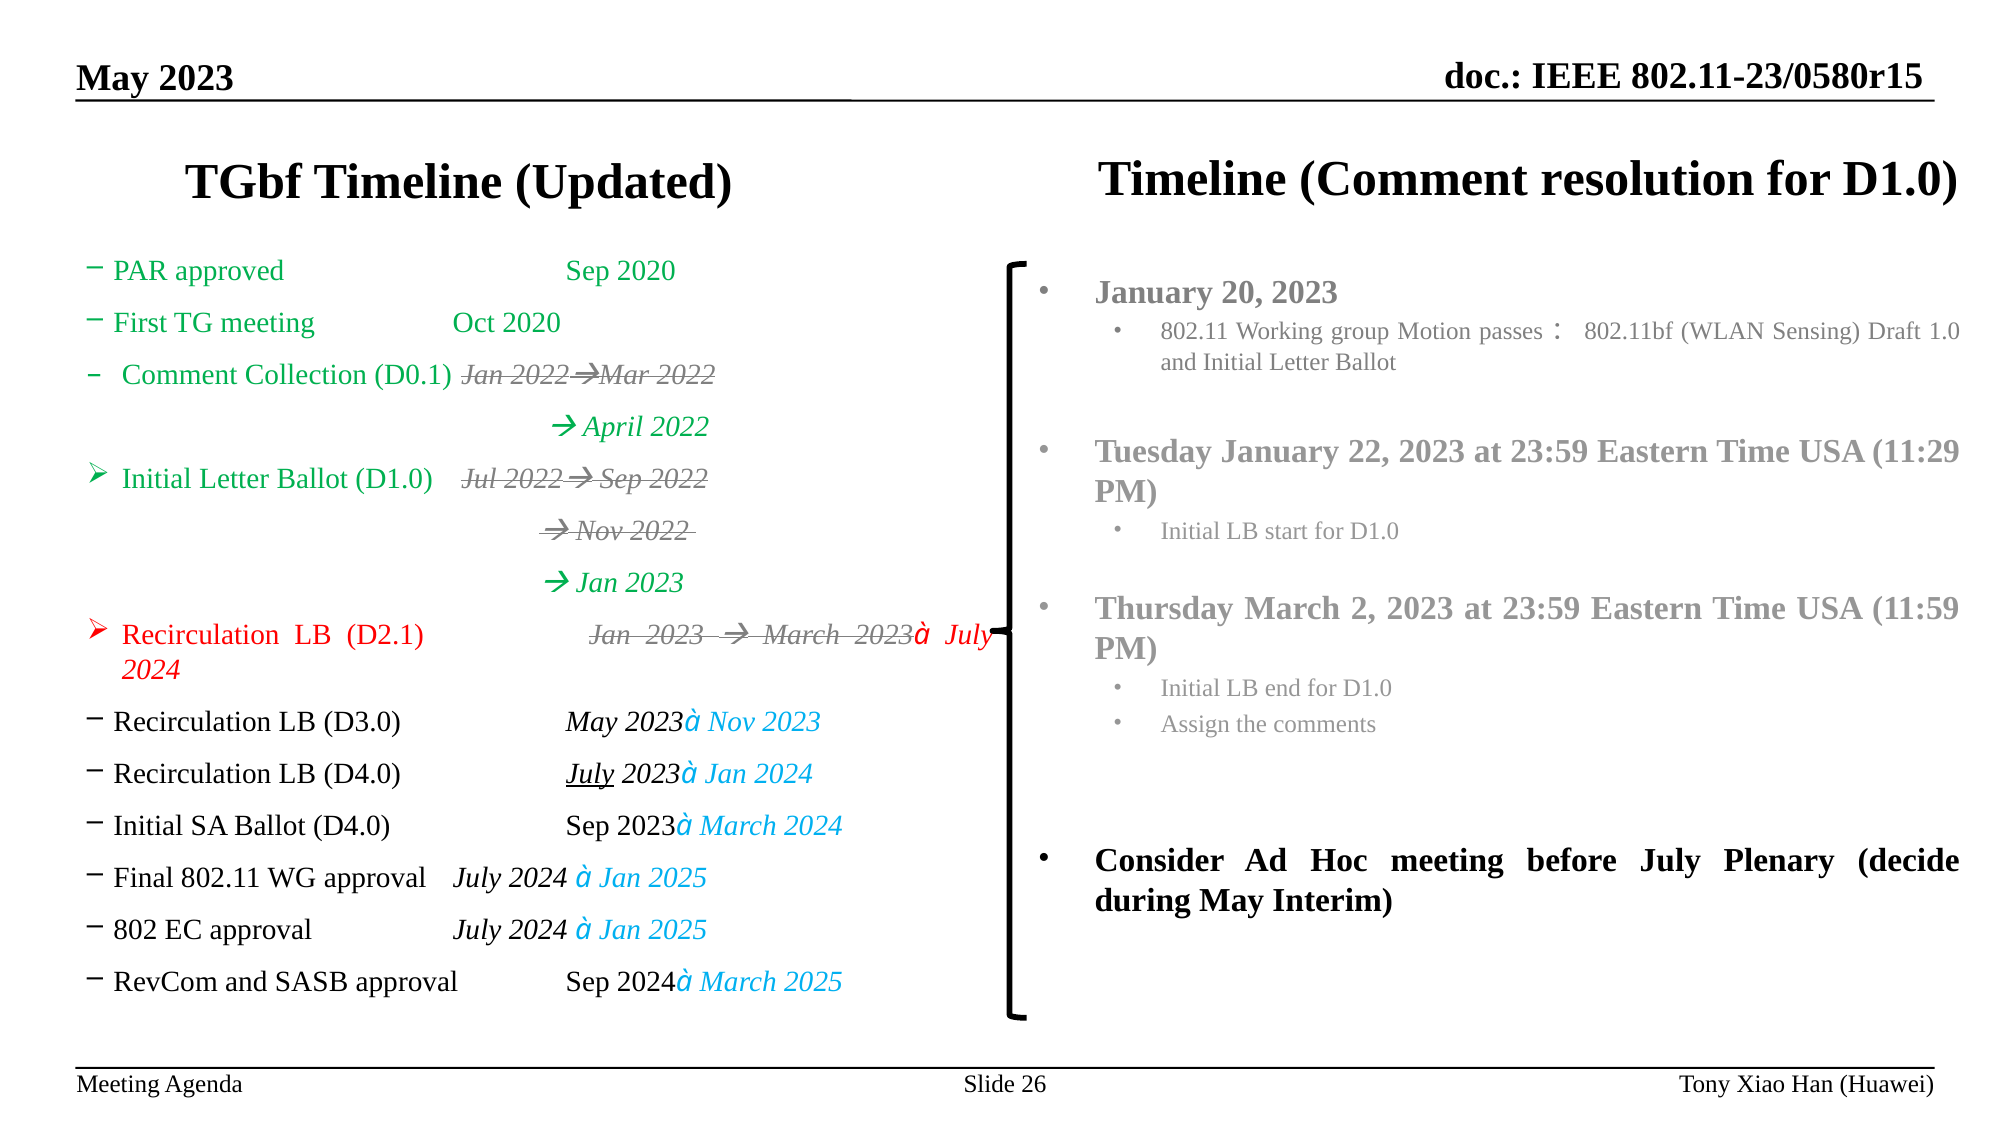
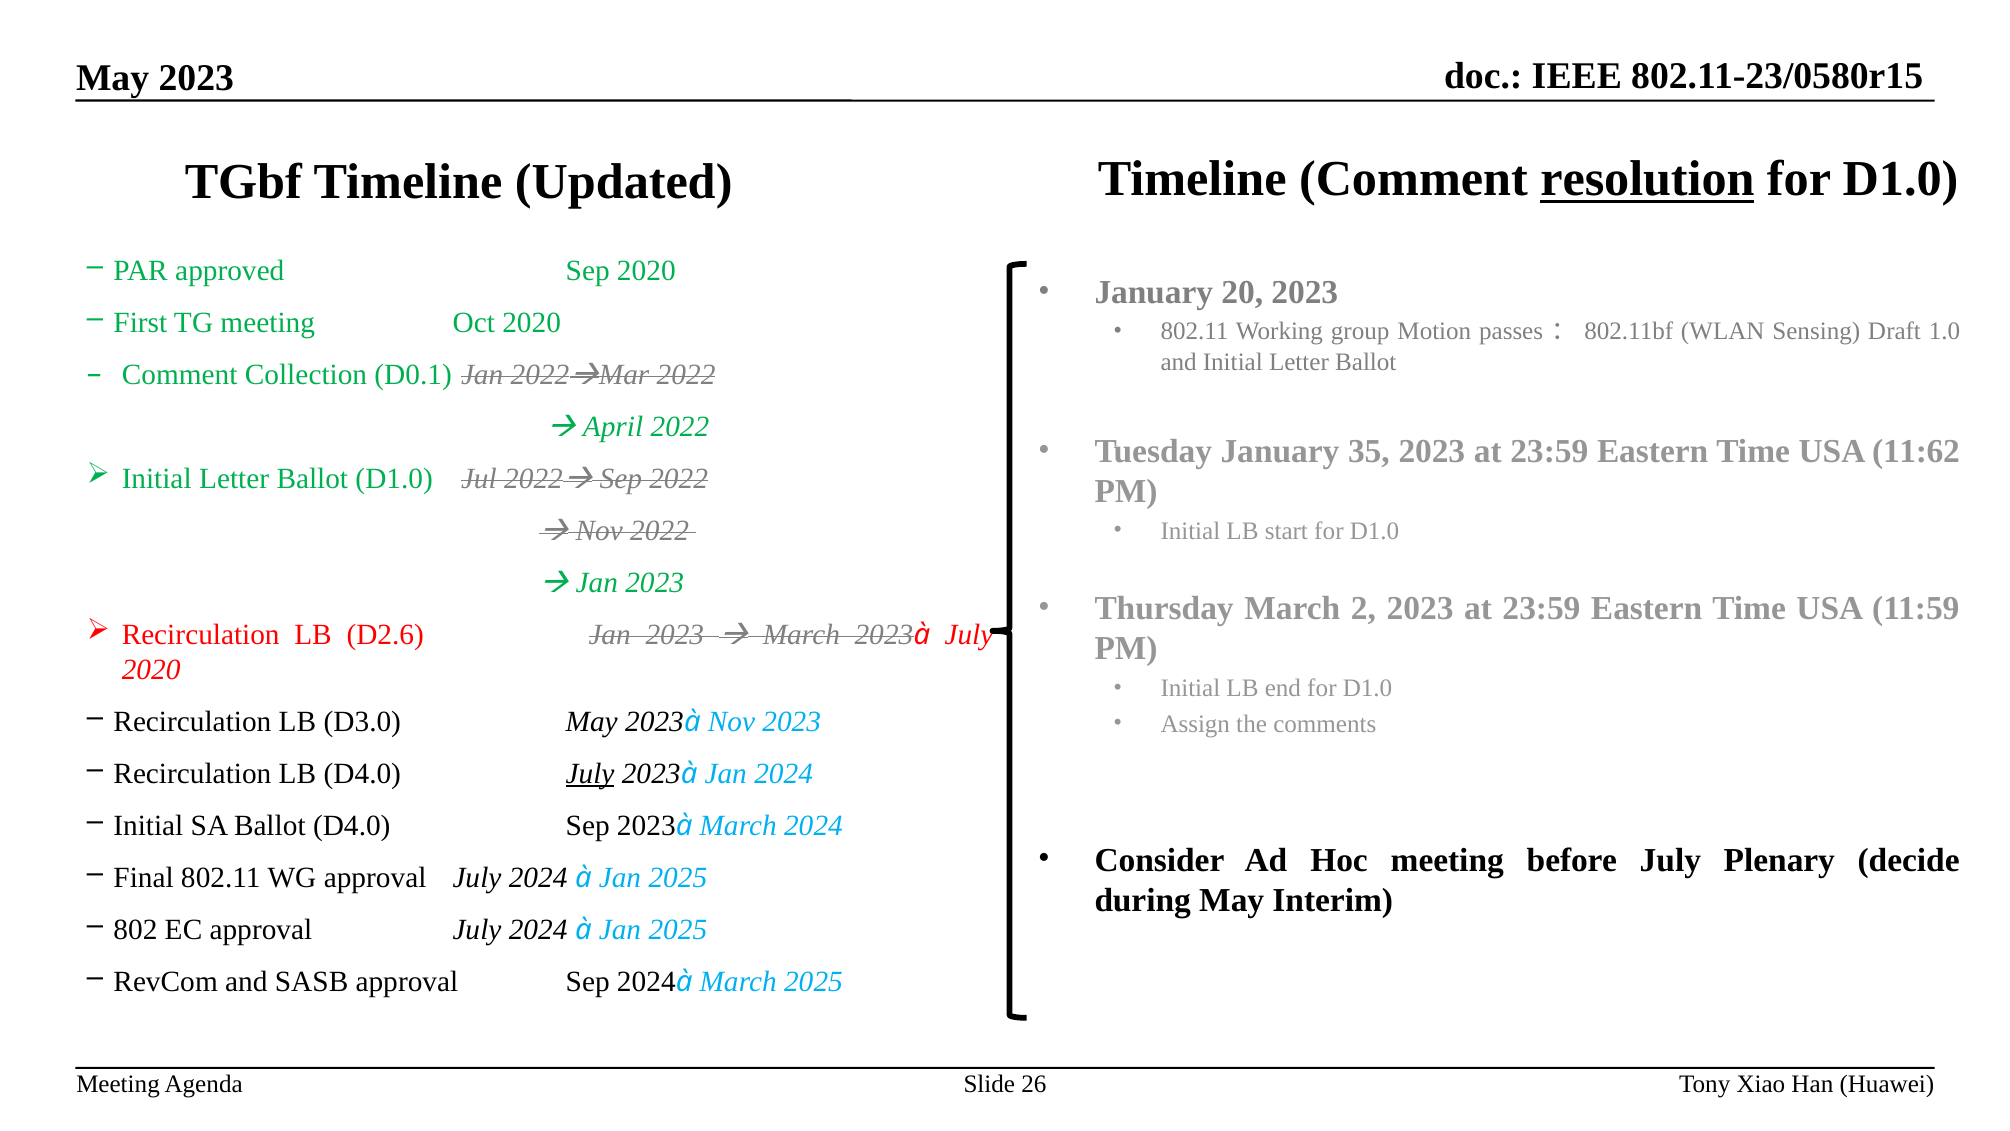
resolution underline: none -> present
22: 22 -> 35
11:29: 11:29 -> 11:62
D2.1: D2.1 -> D2.6
2024 at (151, 669): 2024 -> 2020
